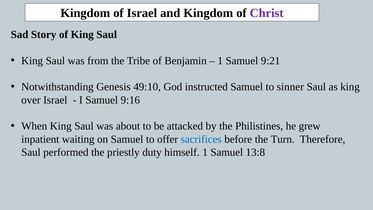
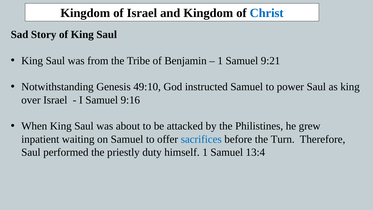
Christ colour: purple -> blue
sinner: sinner -> power
13:8: 13:8 -> 13:4
